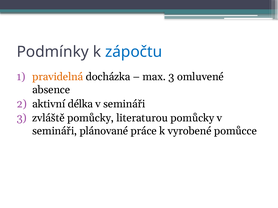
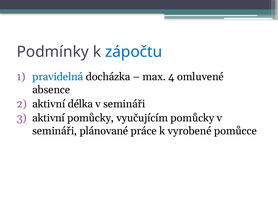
pravidelná colour: orange -> blue
max 3: 3 -> 4
zvláště at (48, 118): zvláště -> aktivní
literaturou: literaturou -> vyučujícím
